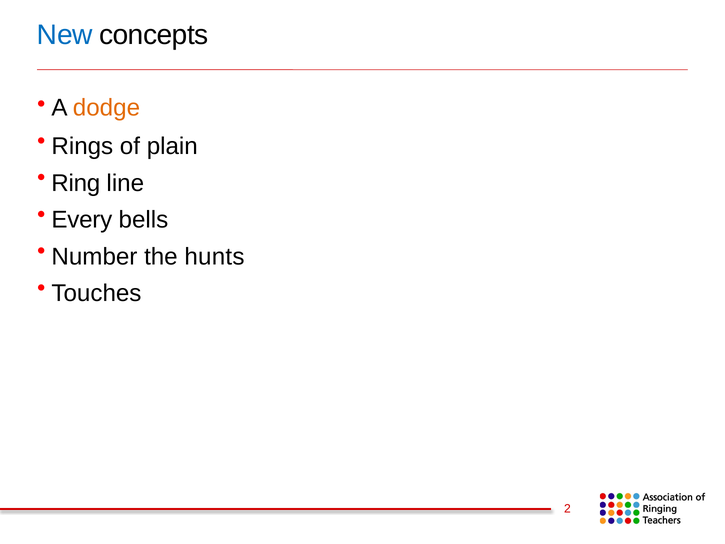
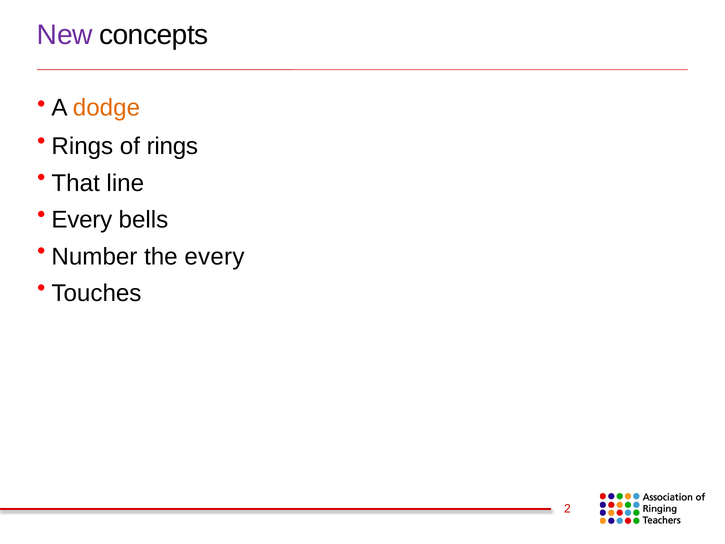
New colour: blue -> purple
of plain: plain -> rings
Ring: Ring -> That
the hunts: hunts -> every
